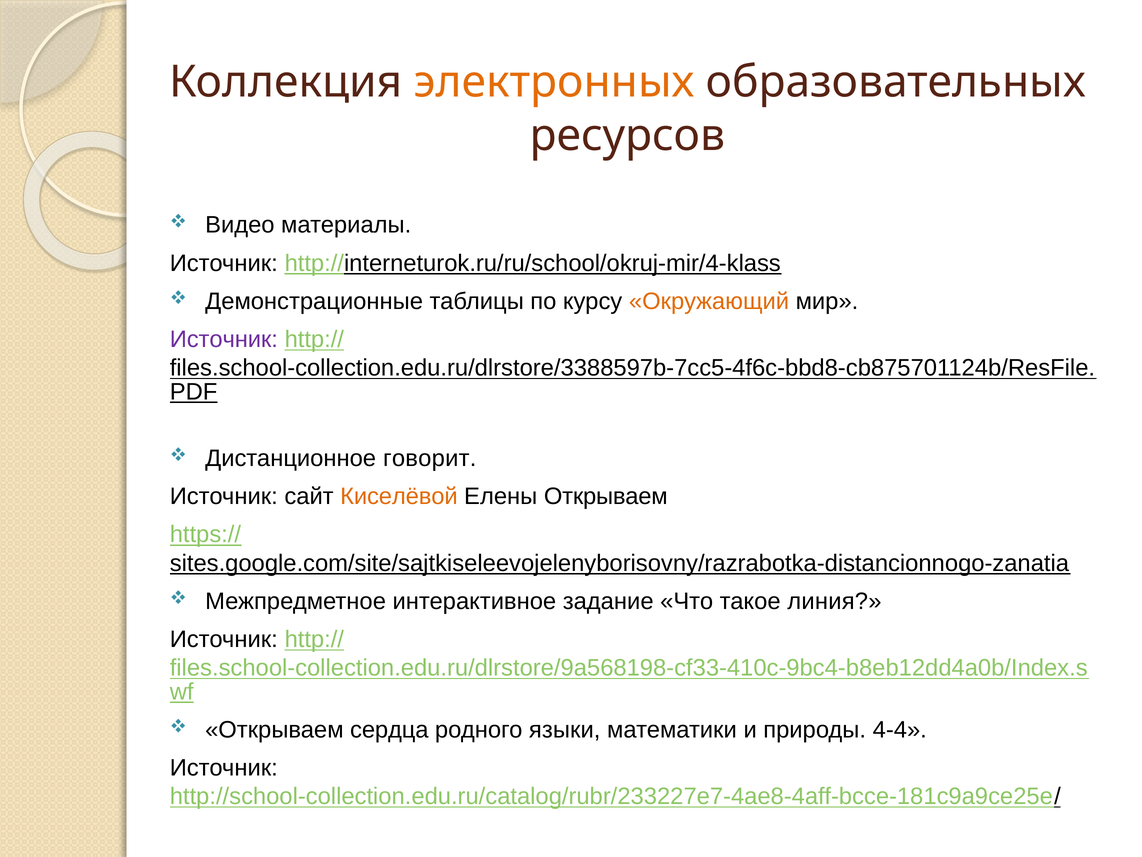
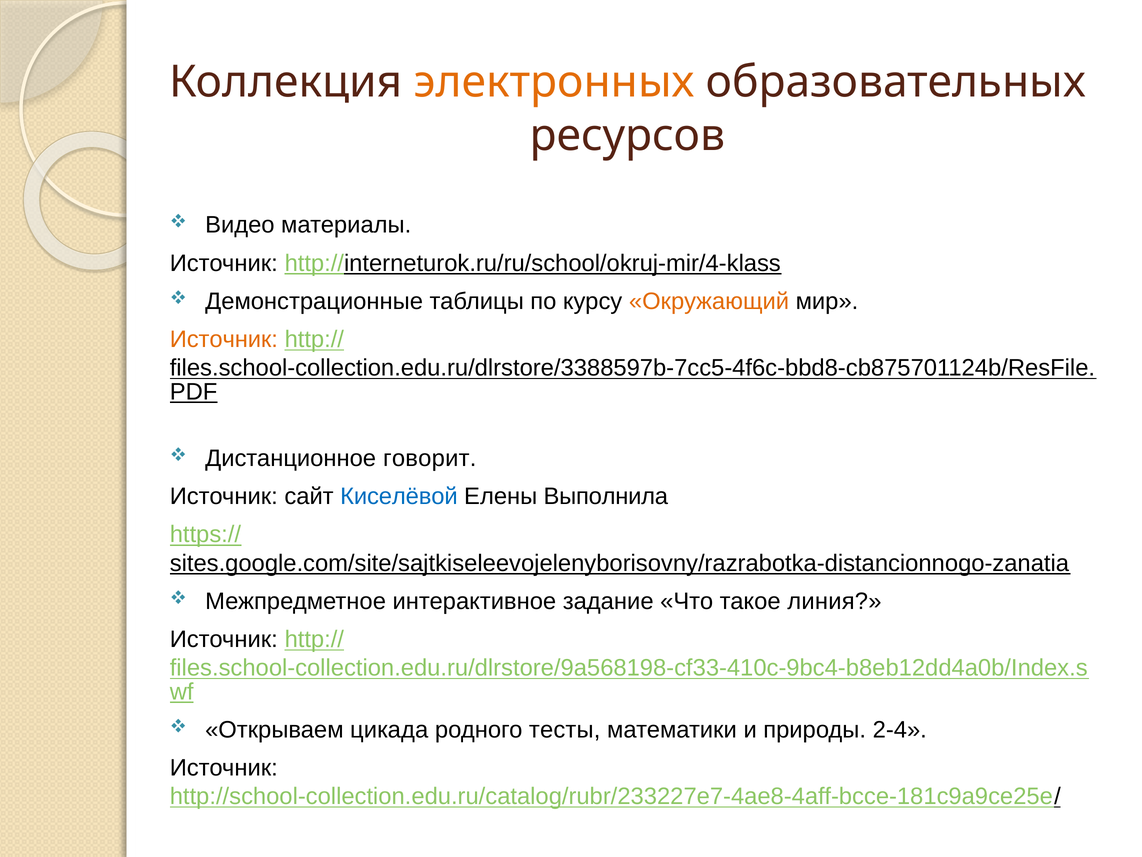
Источник at (224, 339) colour: purple -> orange
Киселёвой colour: orange -> blue
Елены Открываем: Открываем -> Выполнила
сердца: сердца -> цикада
языки: языки -> тесты
4-4: 4-4 -> 2-4
